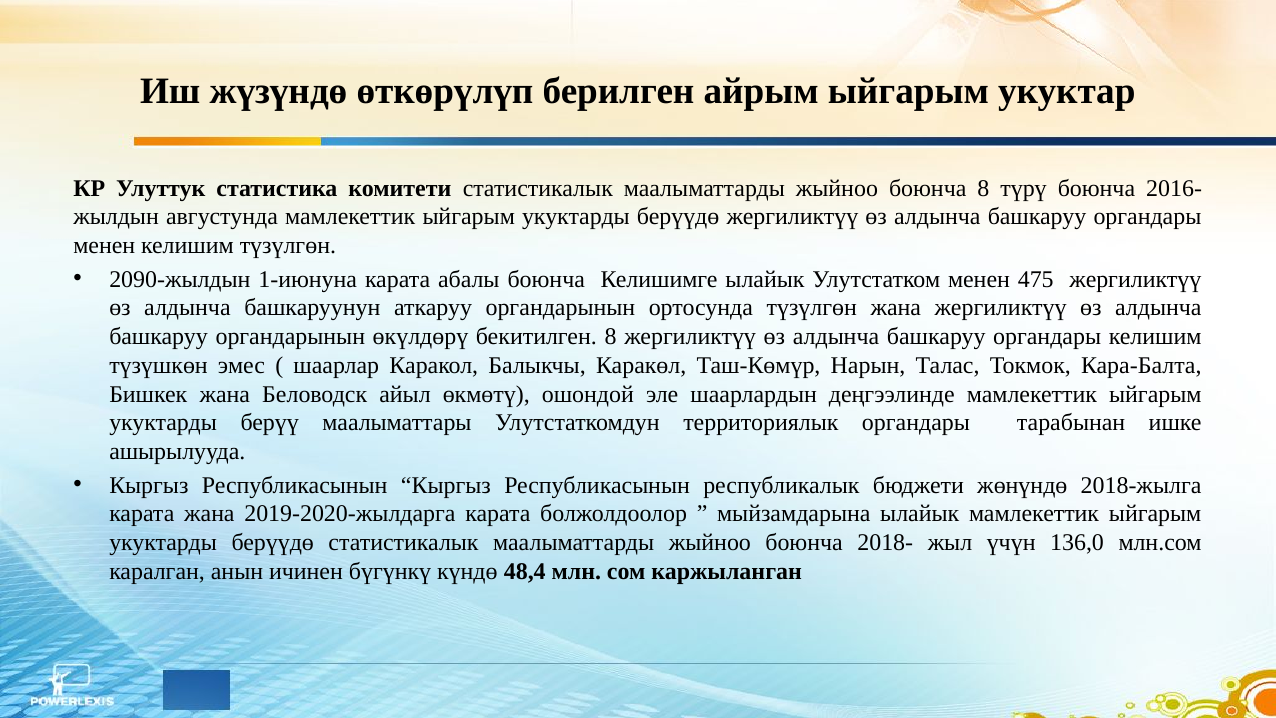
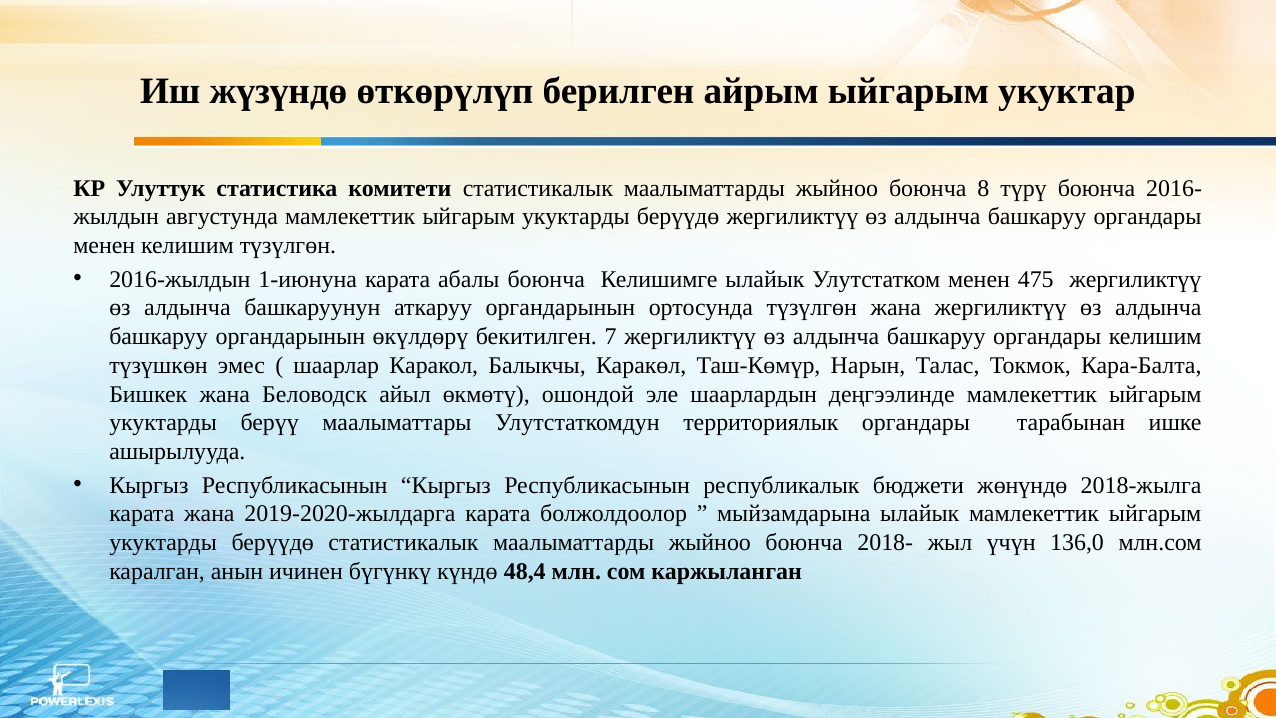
2090-жылдын: 2090-жылдын -> 2016-жылдын
бекитилген 8: 8 -> 7
